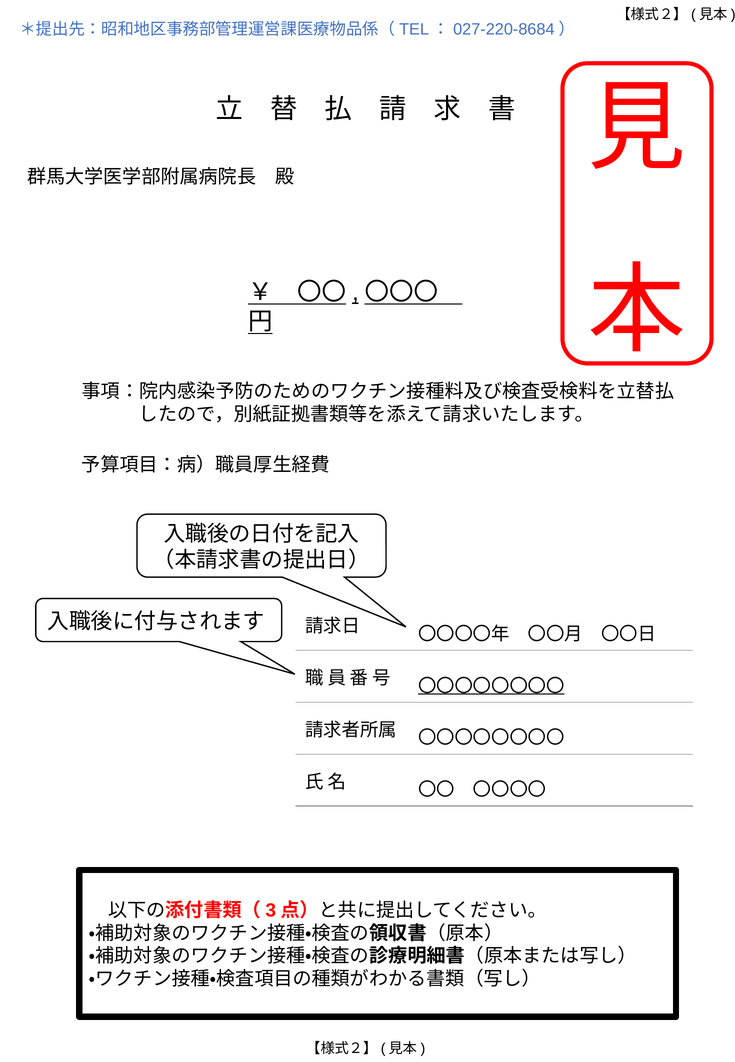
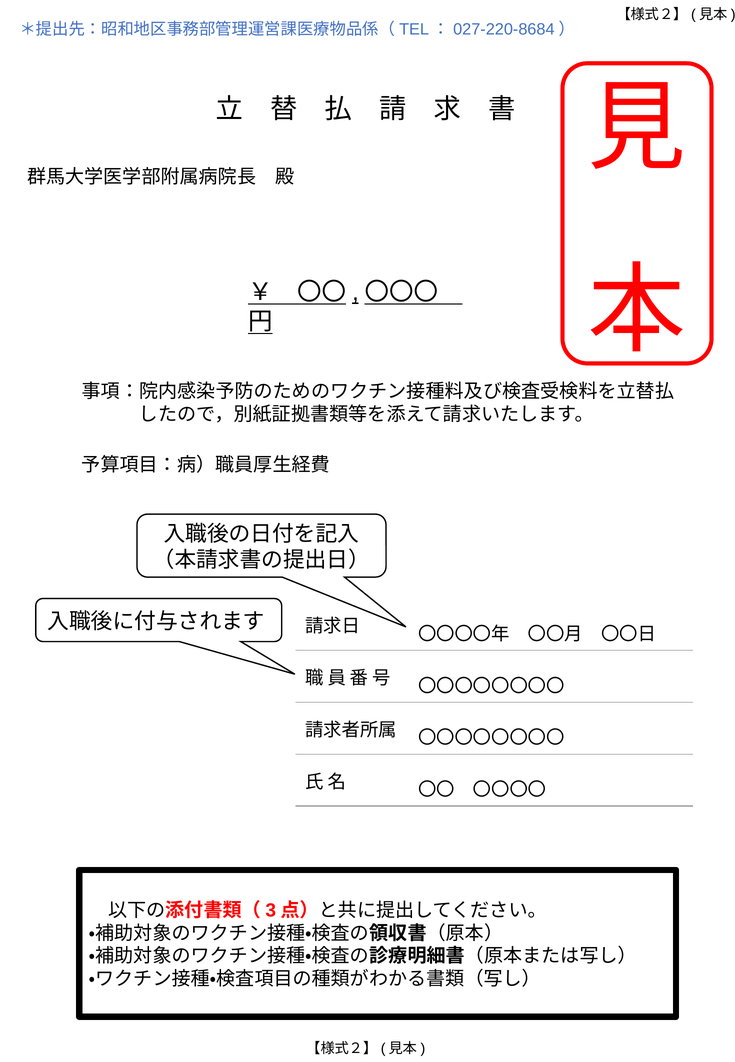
〇〇〇〇〇〇〇〇 at (491, 686) underline: present -> none
